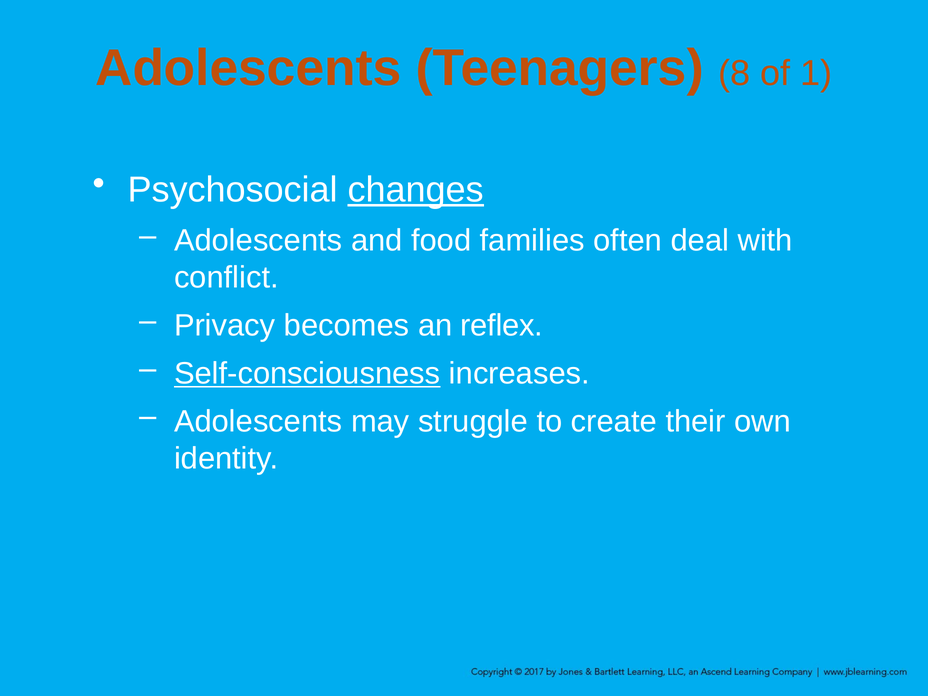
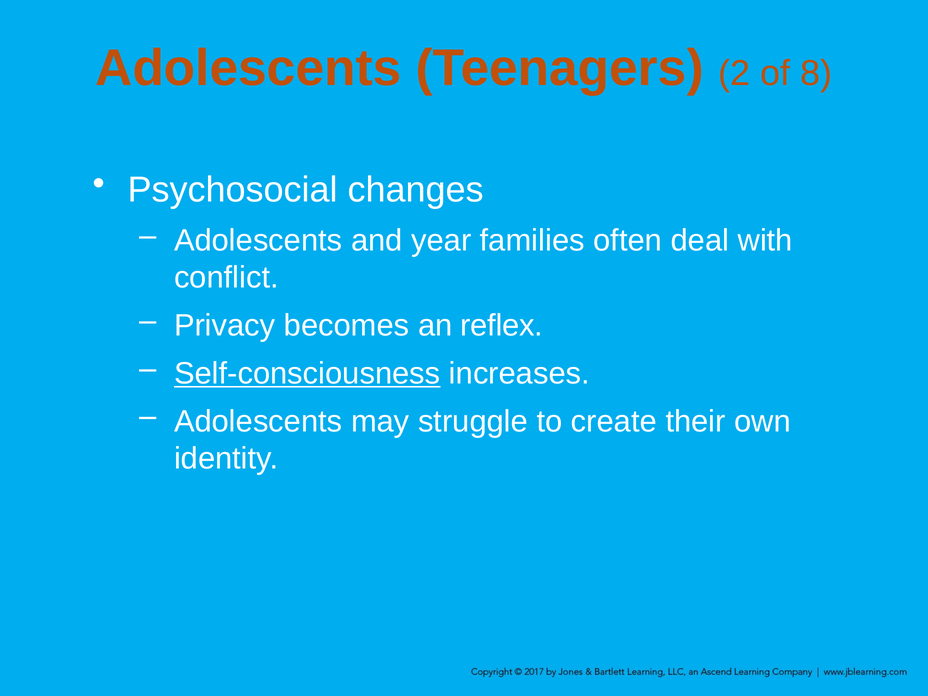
8: 8 -> 2
1: 1 -> 8
changes underline: present -> none
food: food -> year
